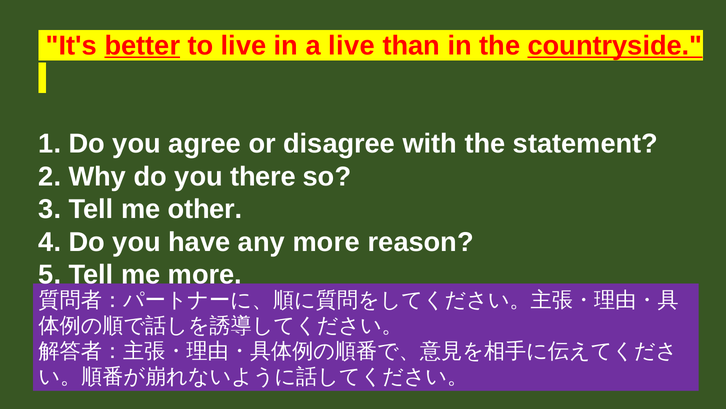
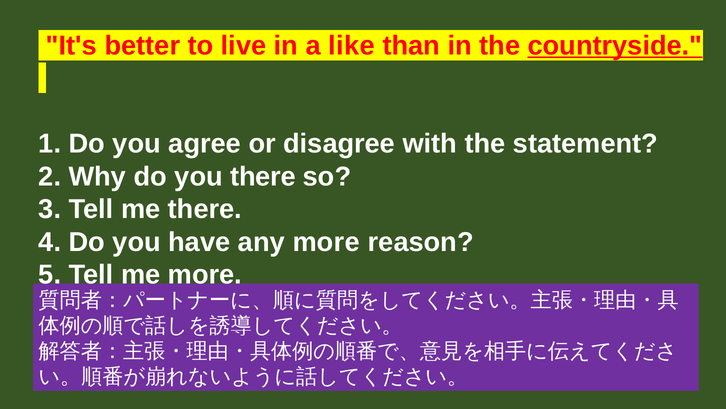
better underline: present -> none
a live: live -> like
me other: other -> there
